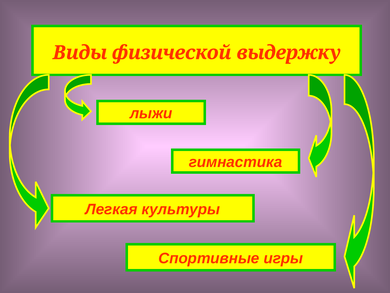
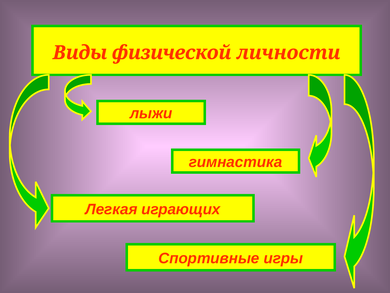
выдержку: выдержку -> личности
культуры: культуры -> играющих
